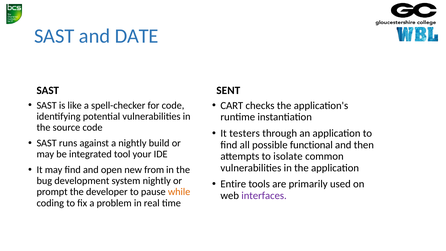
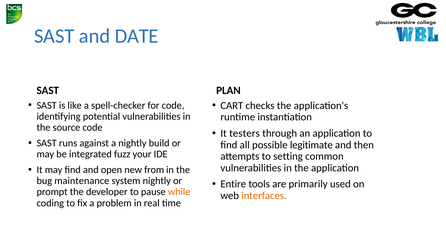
SENT: SENT -> PLAN
functional: functional -> legitimate
tool: tool -> fuzz
isolate: isolate -> setting
development: development -> maintenance
interfaces colour: purple -> orange
